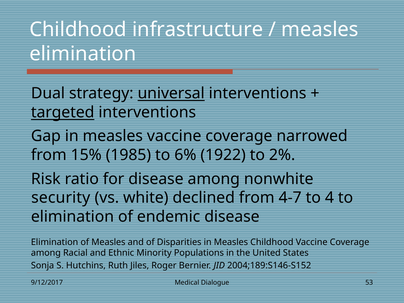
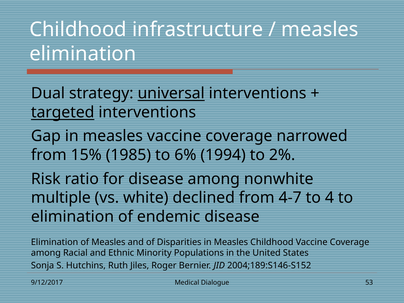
1922: 1922 -> 1994
security: security -> multiple
